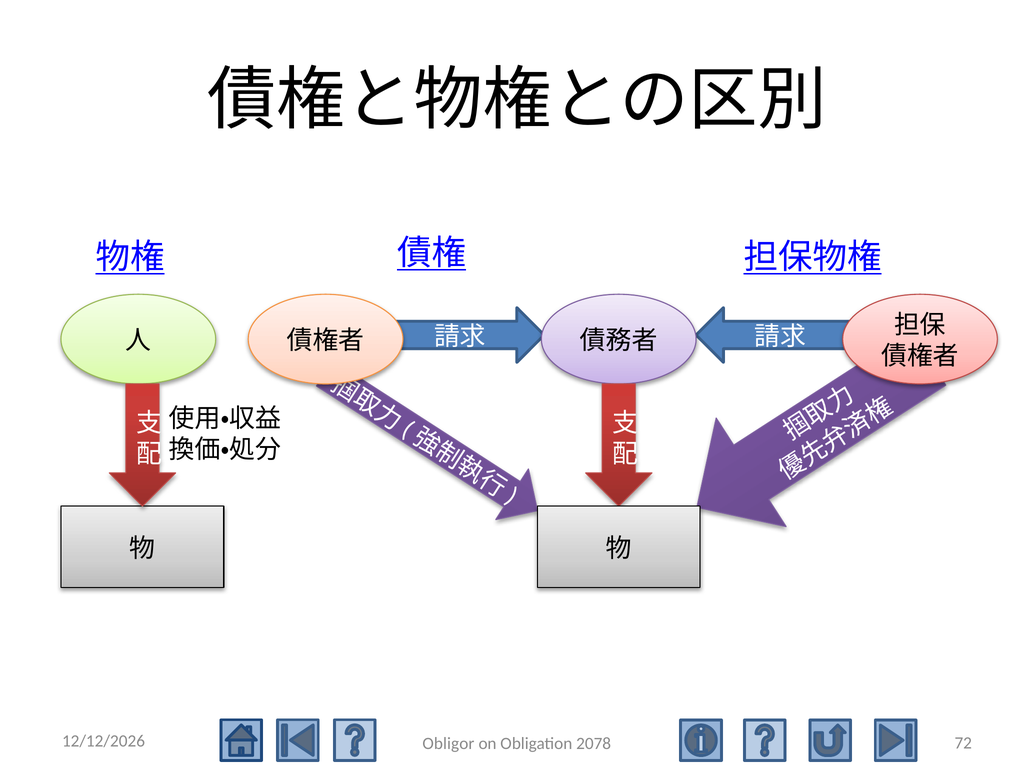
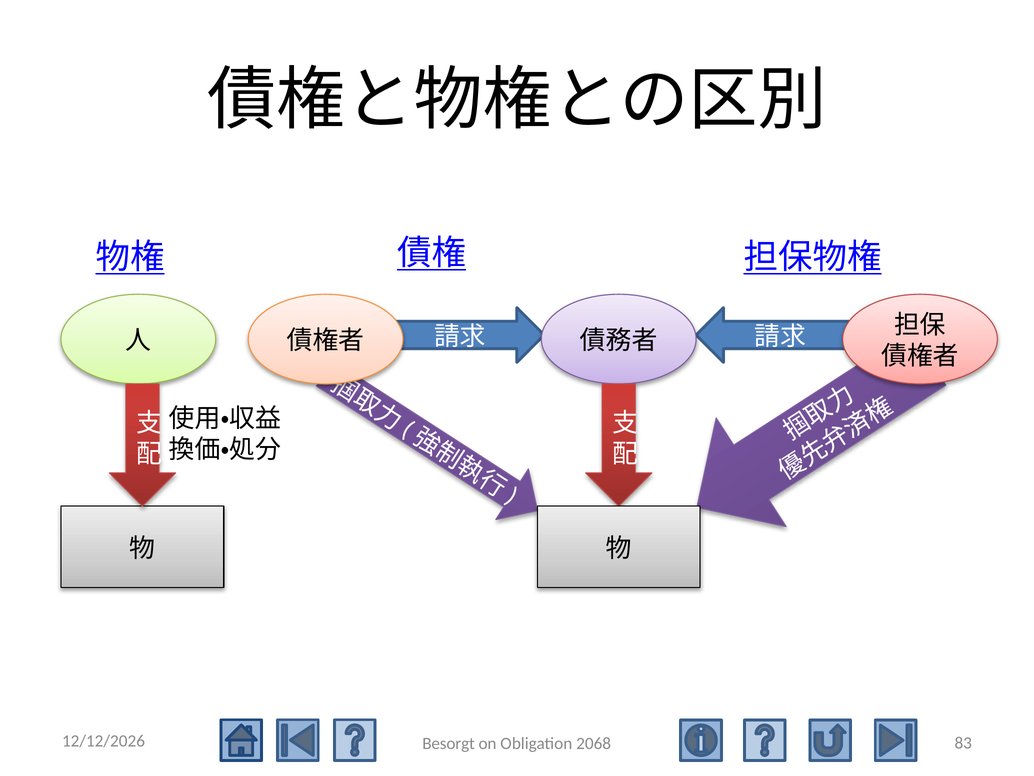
72: 72 -> 83
Obligor: Obligor -> Besorgt
2078: 2078 -> 2068
